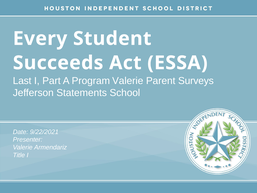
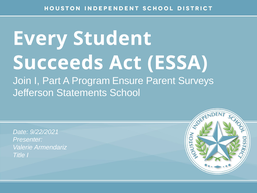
Last: Last -> Join
Program Valerie: Valerie -> Ensure
